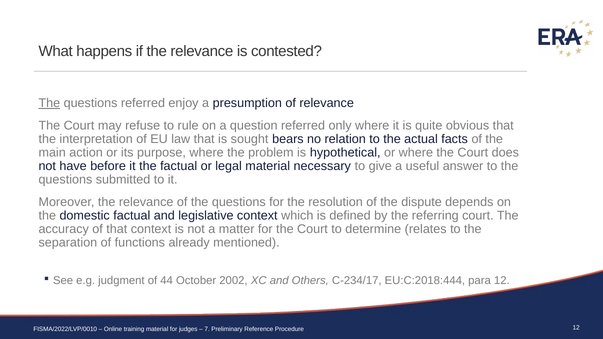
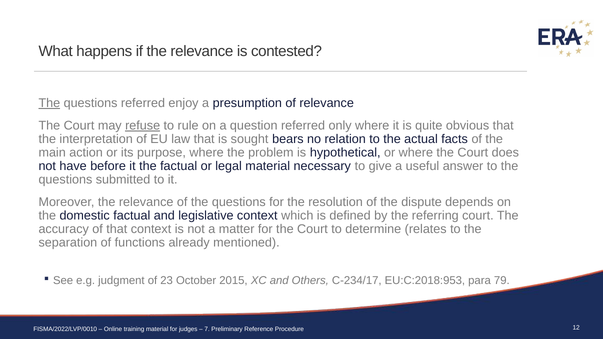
refuse underline: none -> present
44: 44 -> 23
2002: 2002 -> 2015
EU:C:2018:444: EU:C:2018:444 -> EU:C:2018:953
para 12: 12 -> 79
